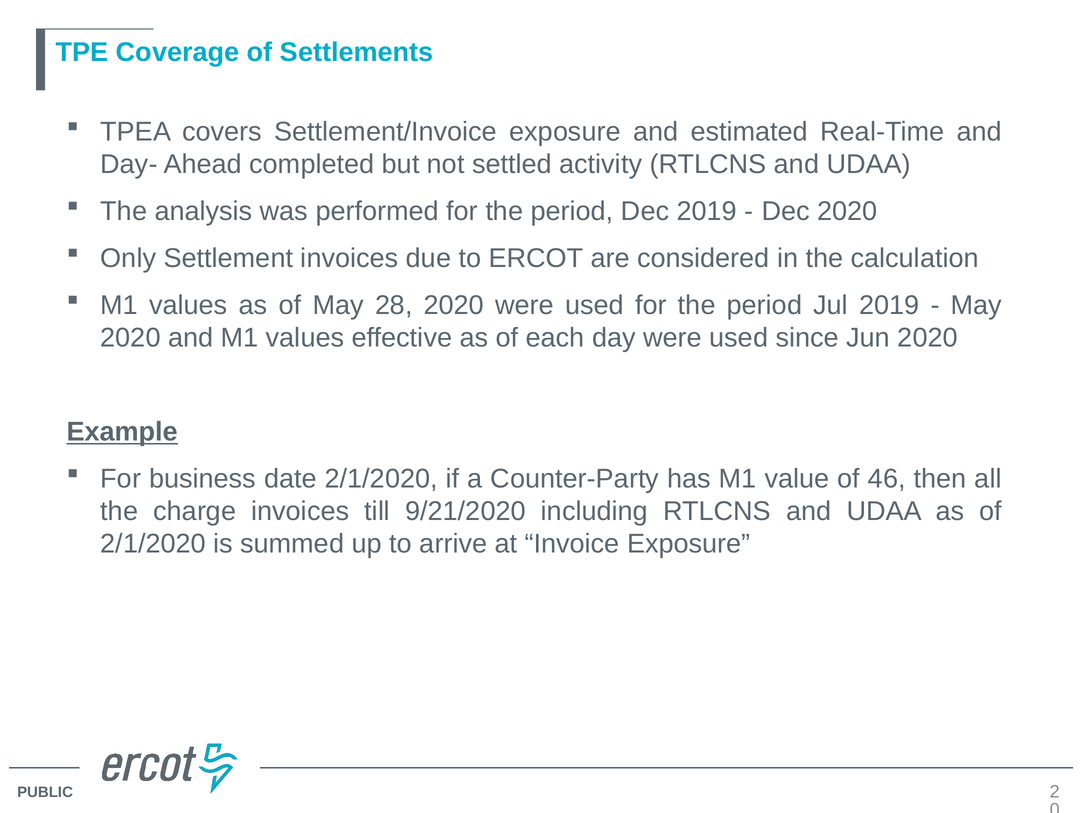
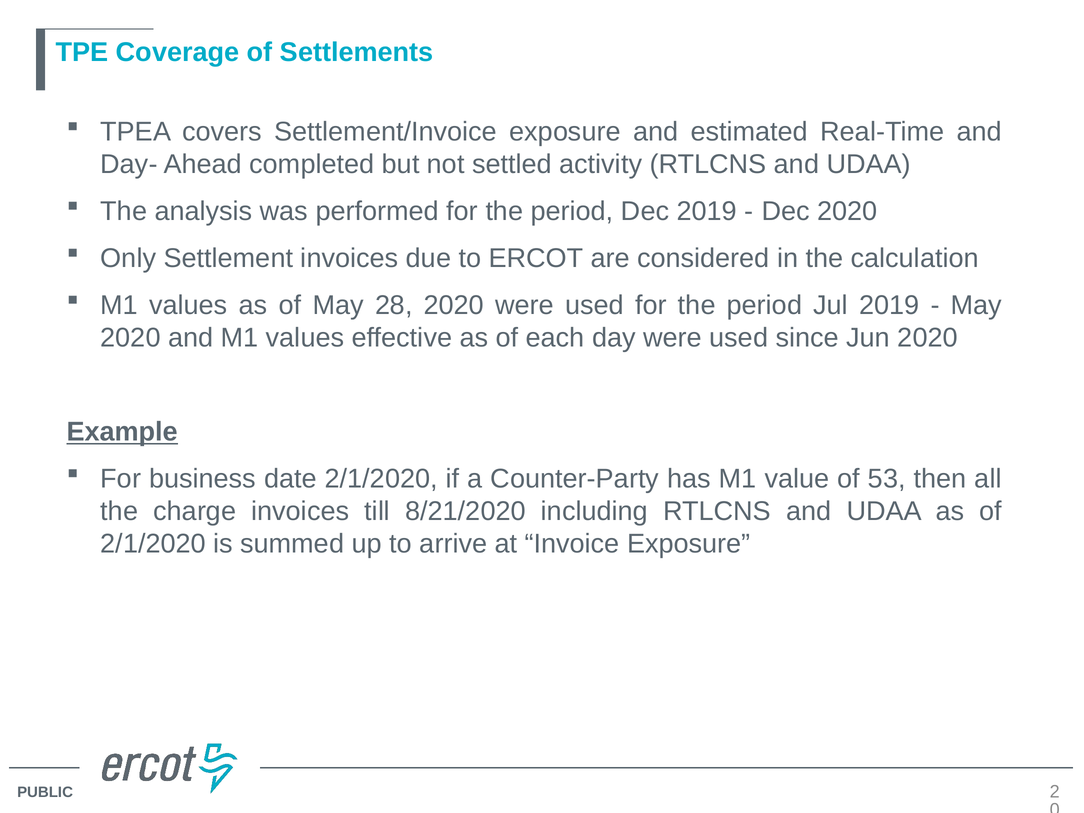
46: 46 -> 53
9/21/2020: 9/21/2020 -> 8/21/2020
